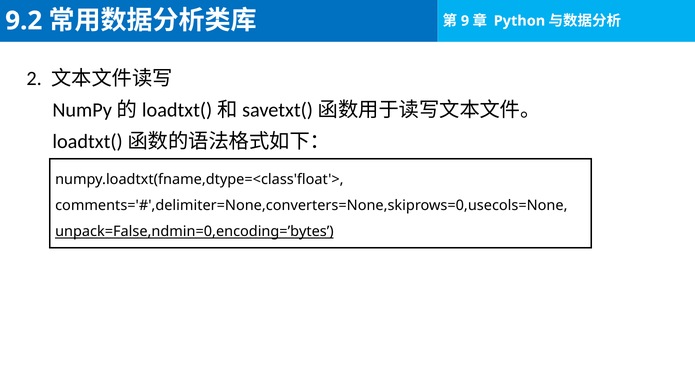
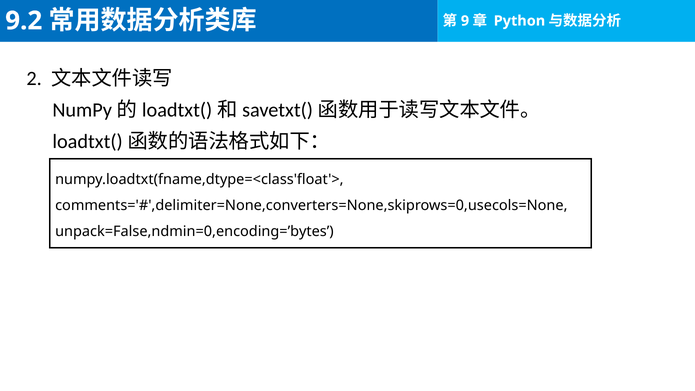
unpack=False,ndmin=0,encoding=’bytes underline: present -> none
